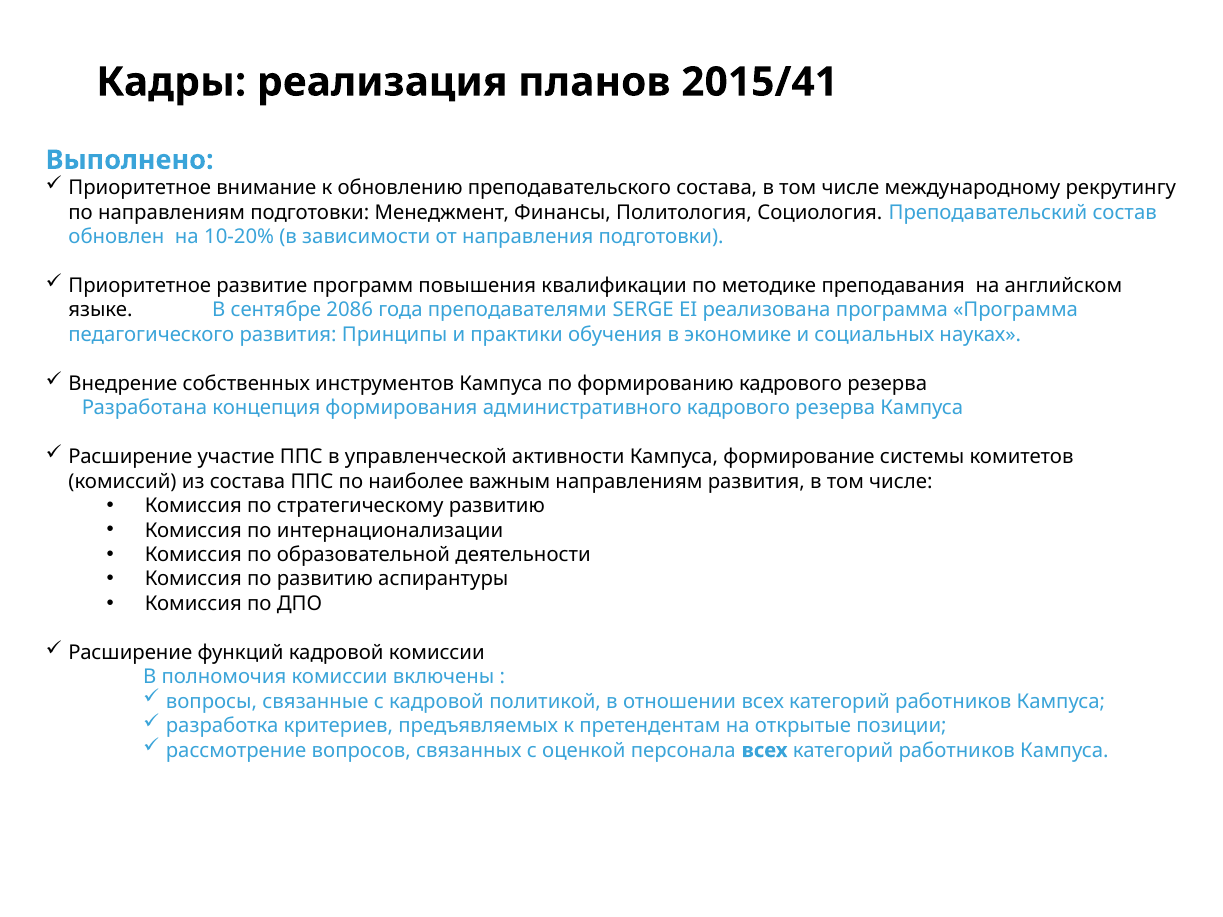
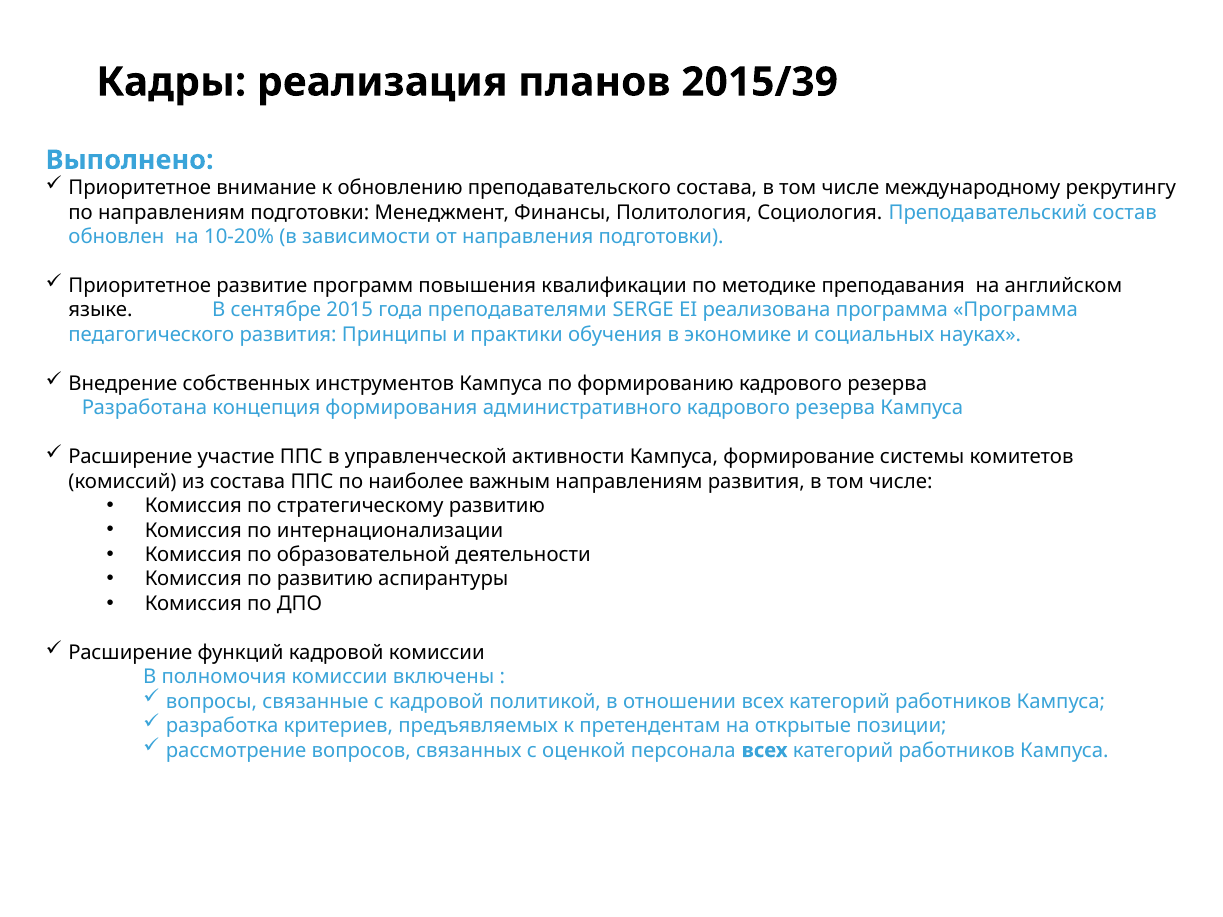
2015/41: 2015/41 -> 2015/39
2086: 2086 -> 2015
